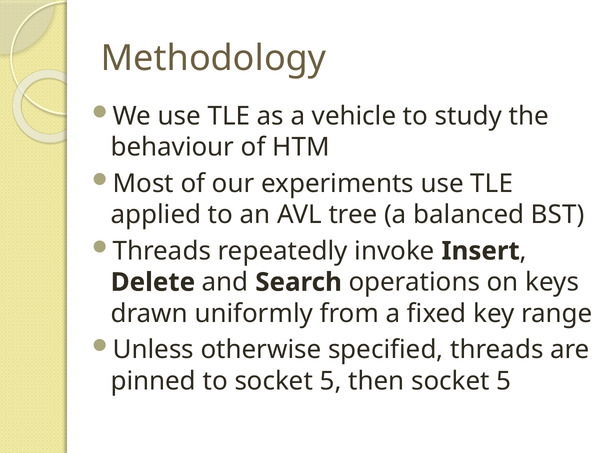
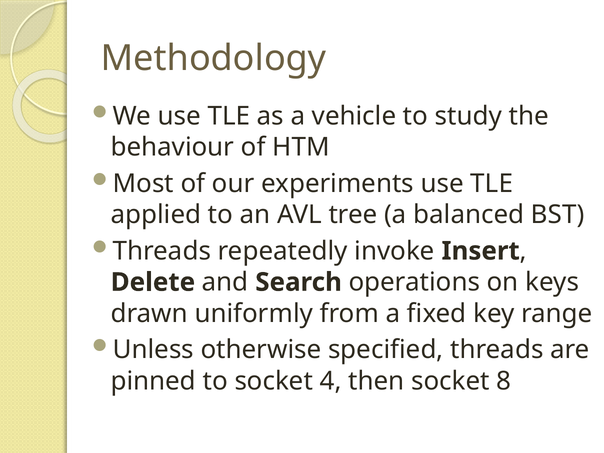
to socket 5: 5 -> 4
then socket 5: 5 -> 8
